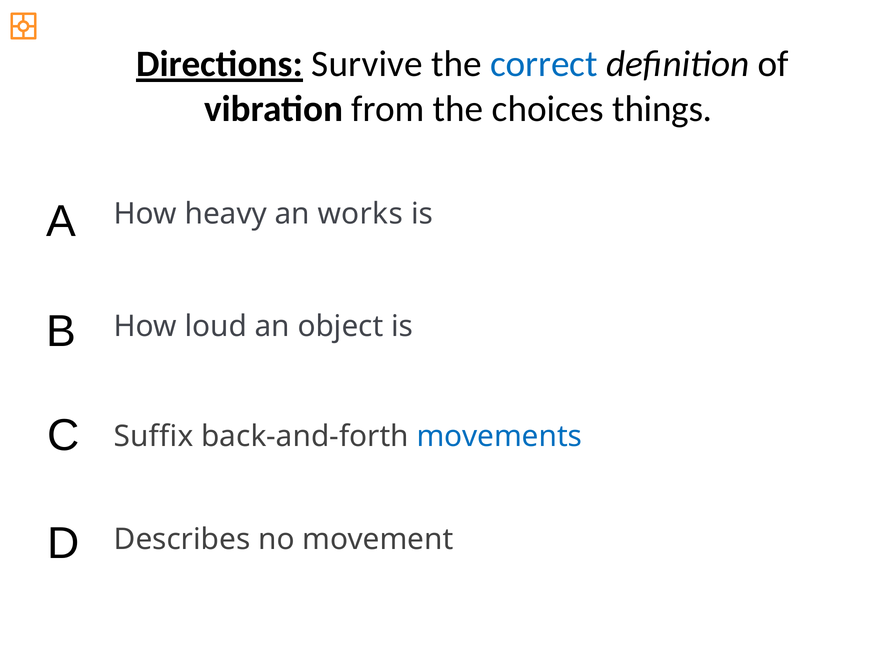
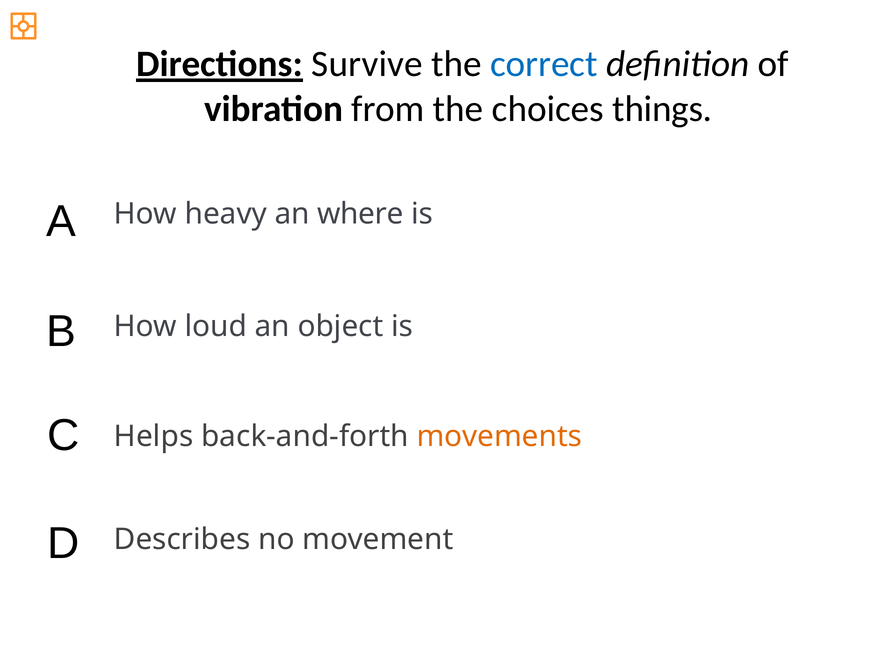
works: works -> where
Suffix: Suffix -> Helps
movements colour: blue -> orange
